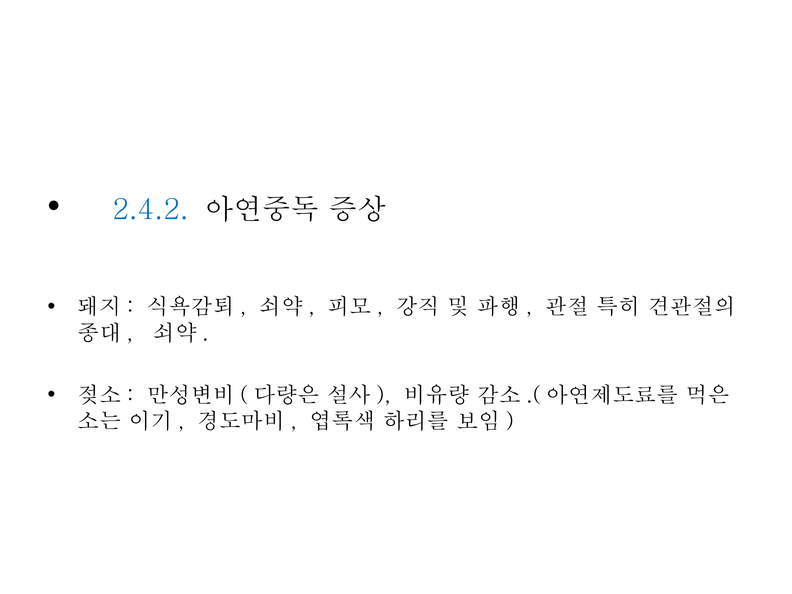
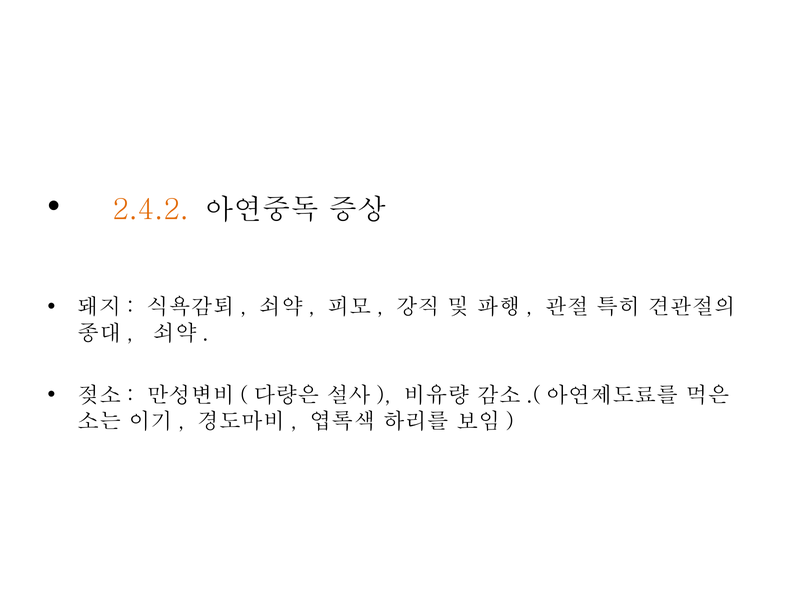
2.4.2 colour: blue -> orange
